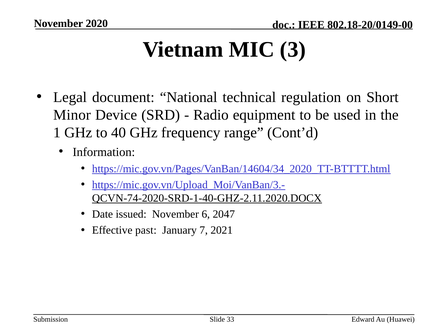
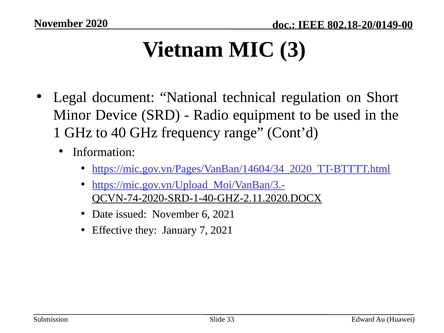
6 2047: 2047 -> 2021
past: past -> they
